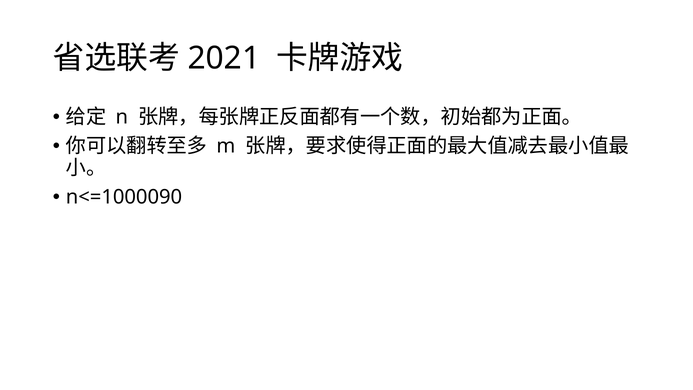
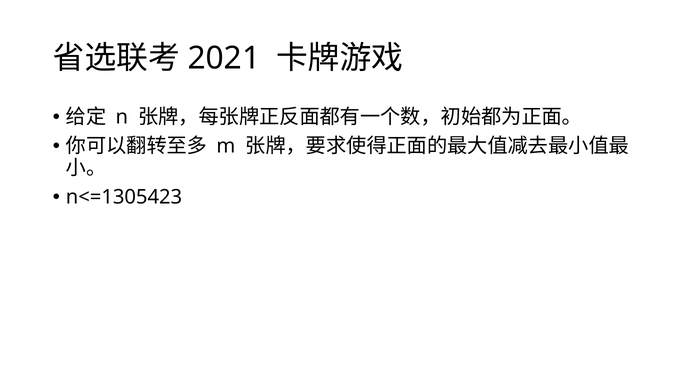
n<=1000090: n<=1000090 -> n<=1305423
